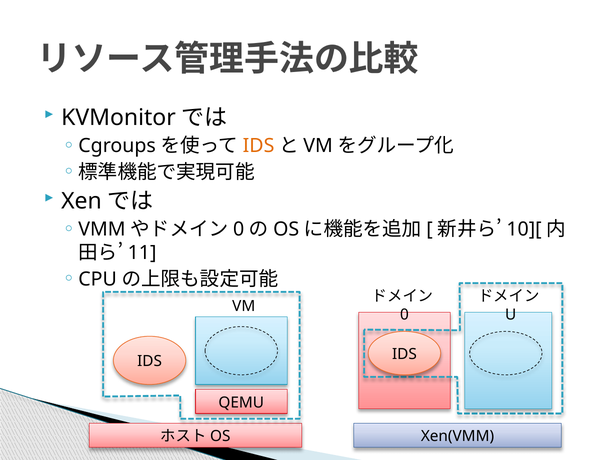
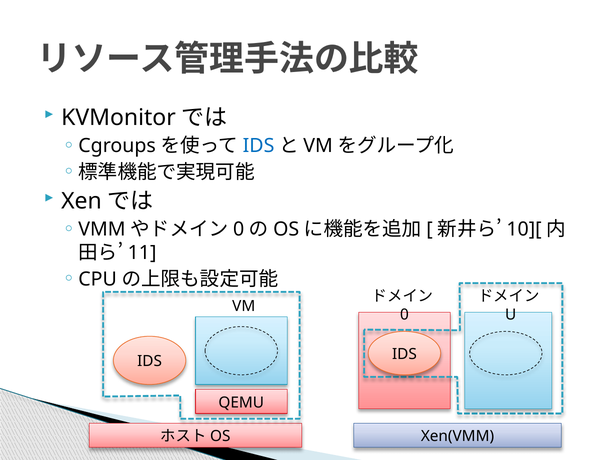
IDS at (259, 146) colour: orange -> blue
